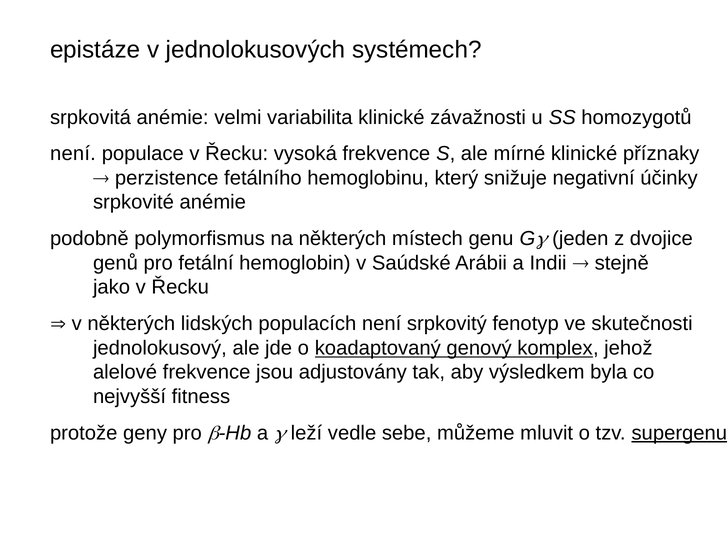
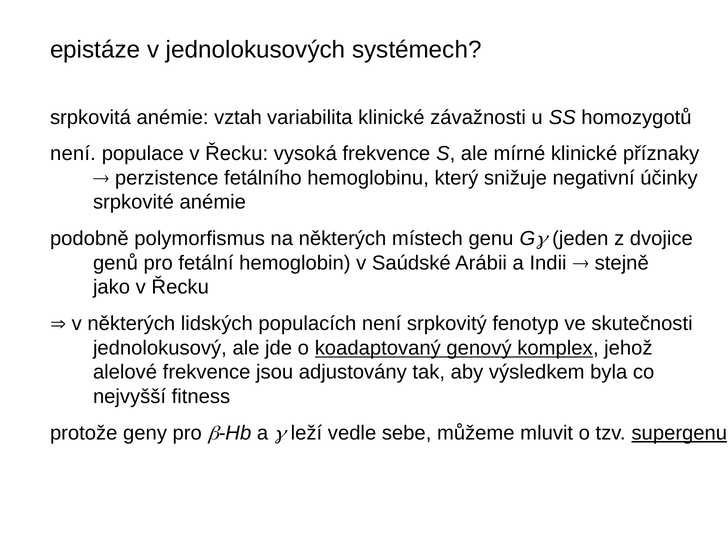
velmi: velmi -> vztah
